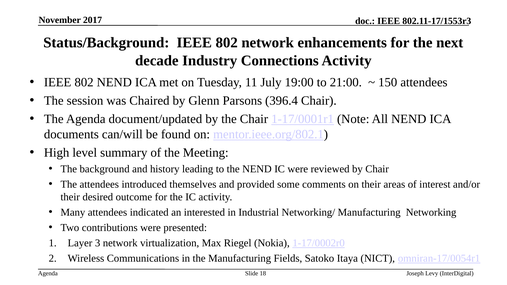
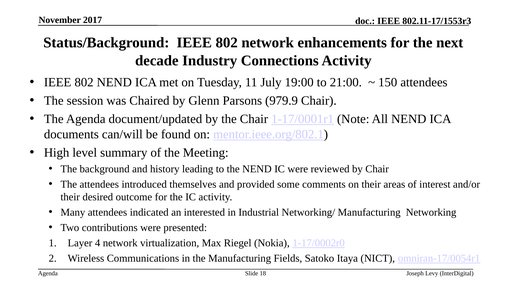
396.4: 396.4 -> 979.9
3: 3 -> 4
